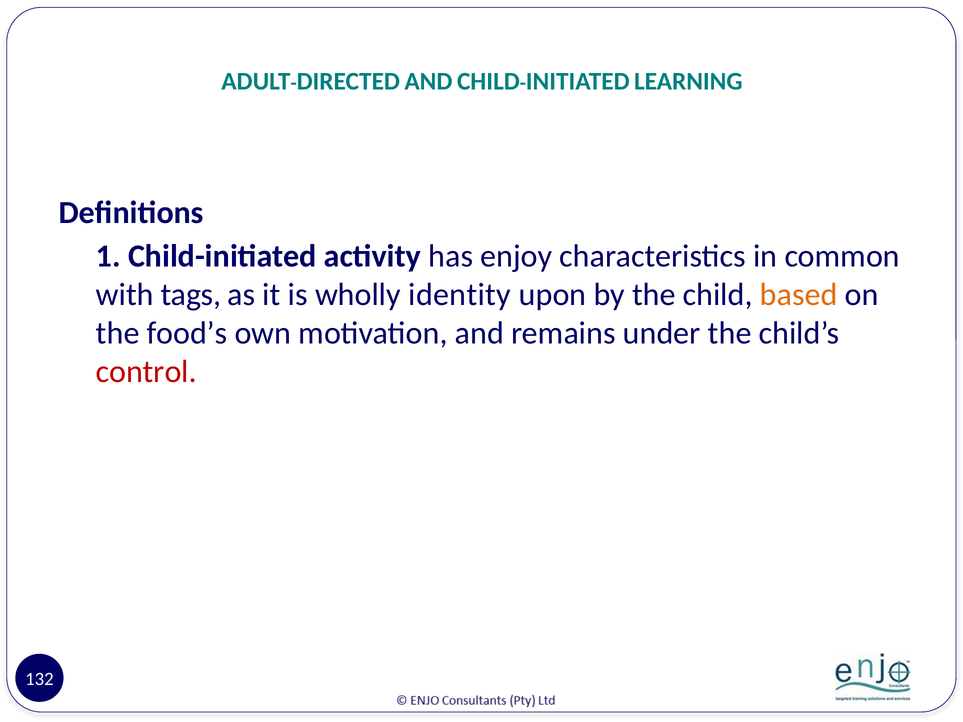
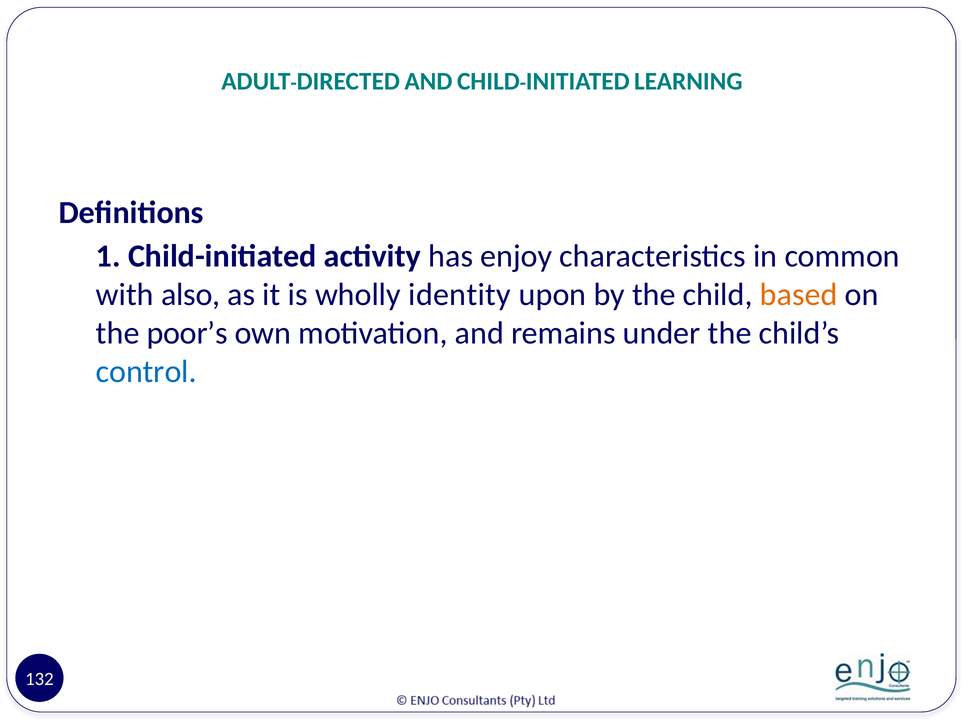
tags: tags -> also
food’s: food’s -> poor’s
control colour: red -> blue
